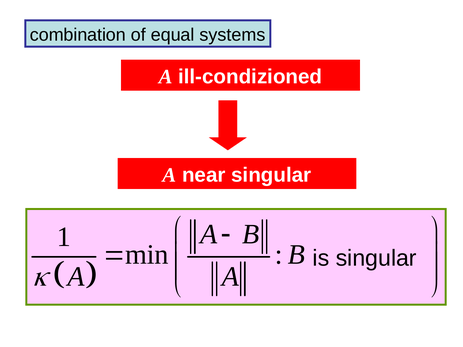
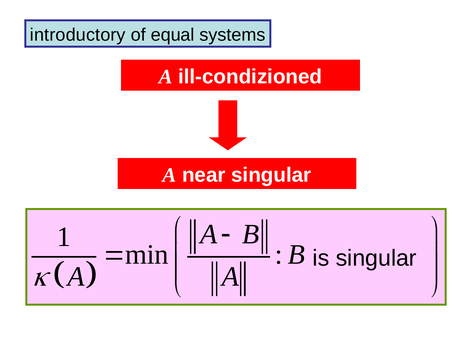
combination: combination -> introductory
